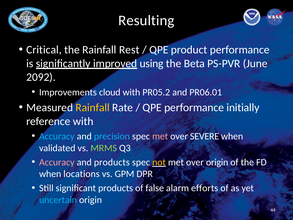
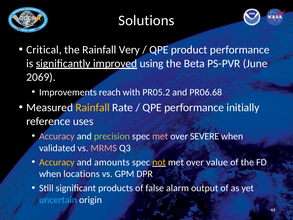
Resulting: Resulting -> Solutions
Rest: Rest -> Very
2092: 2092 -> 2069
cloud: cloud -> reach
PR06.01: PR06.01 -> PR06.68
reference with: with -> uses
Accuracy at (57, 136) colour: light blue -> pink
precision colour: light blue -> light green
MRMS colour: light green -> pink
Accuracy at (57, 162) colour: pink -> yellow
and products: products -> amounts
over origin: origin -> value
efforts: efforts -> output
